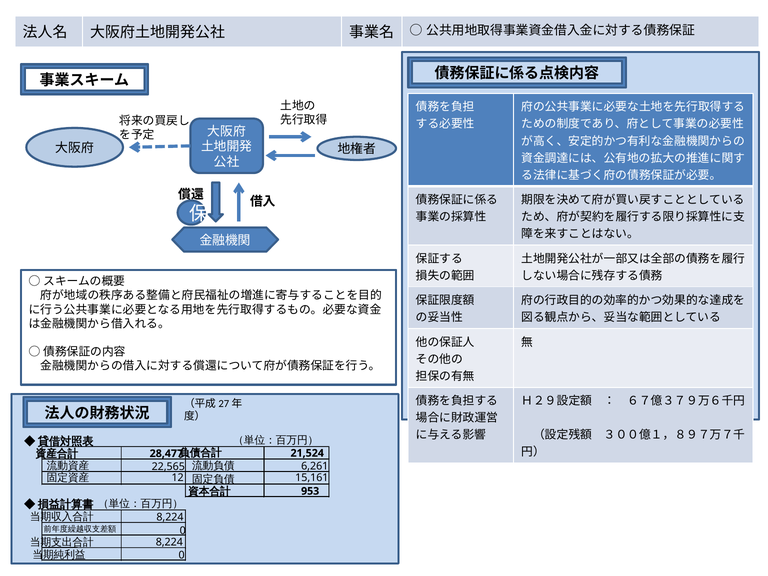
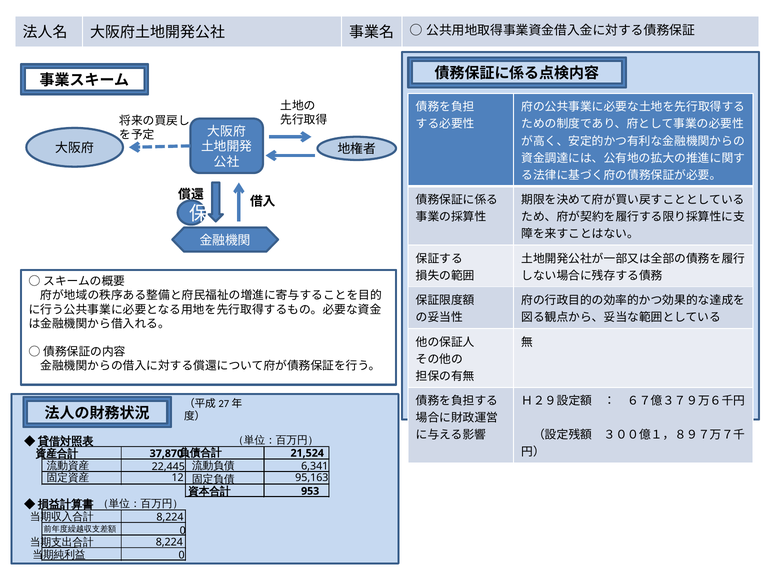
28,477: 28,477 -> 37,870
22,565: 22,565 -> 22,445
6,261: 6,261 -> 6,341
15,161: 15,161 -> 95,163
